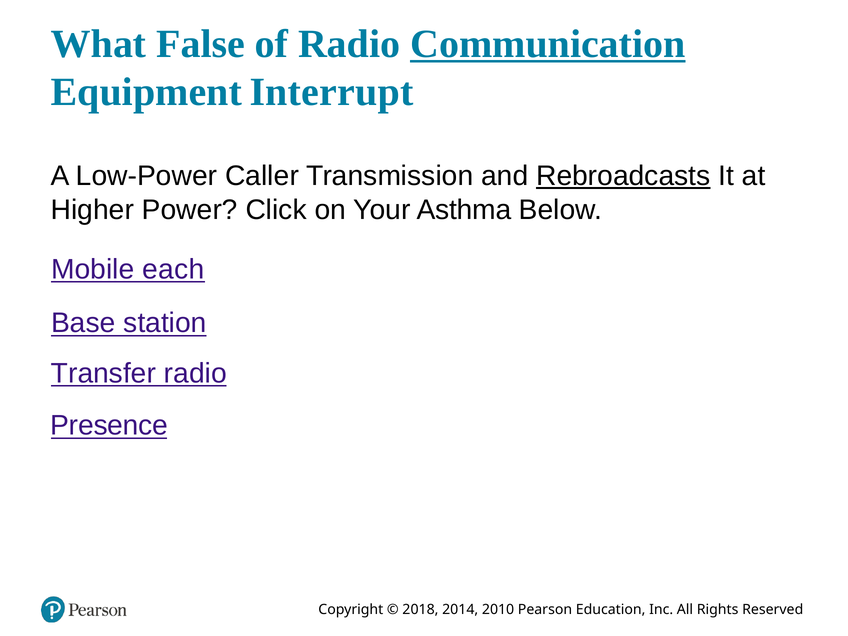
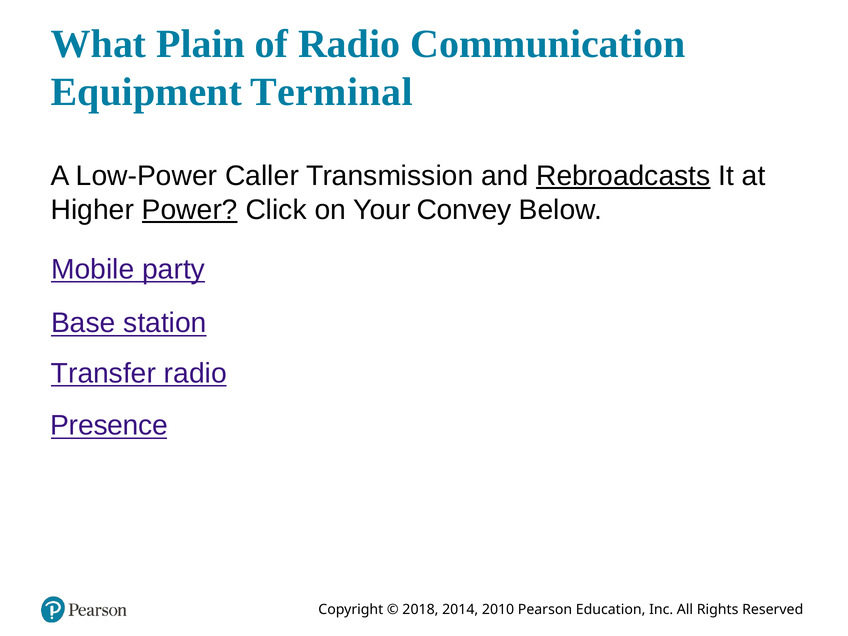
False: False -> Plain
Communication underline: present -> none
Interrupt: Interrupt -> Terminal
Power underline: none -> present
Asthma: Asthma -> Convey
each: each -> party
